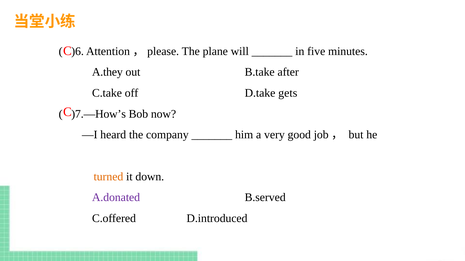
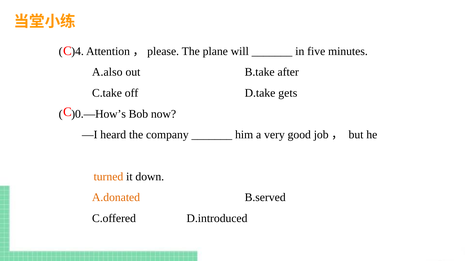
)6: )6 -> )4
A.they: A.they -> A.also
)7.—How’s: )7.—How’s -> )0.—How’s
A.donated colour: purple -> orange
